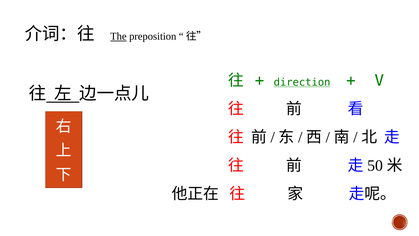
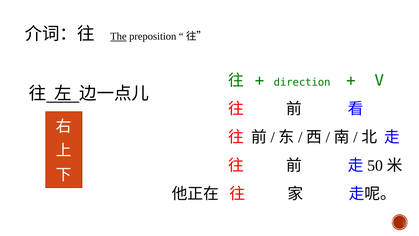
direction underline: present -> none
